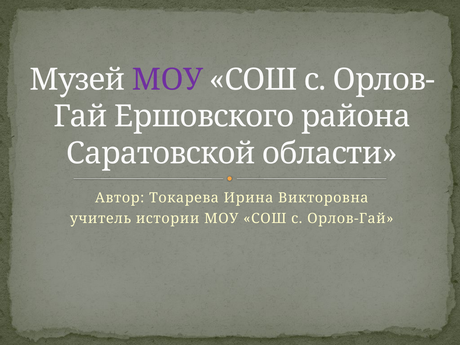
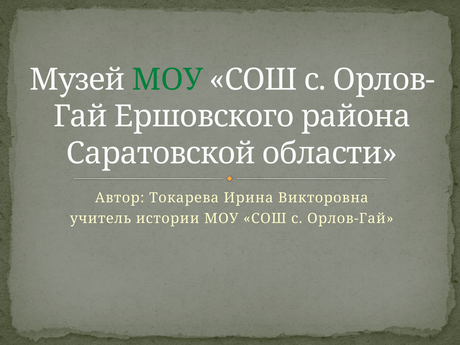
МОУ at (167, 80) colour: purple -> green
